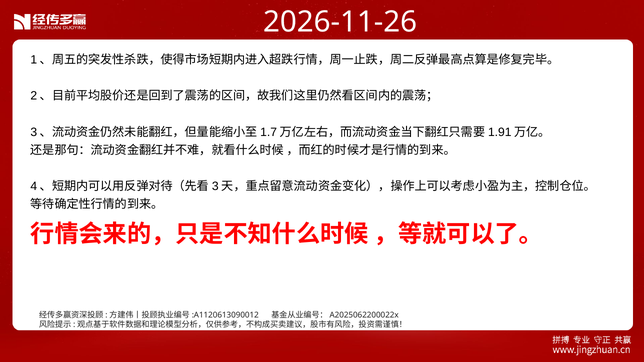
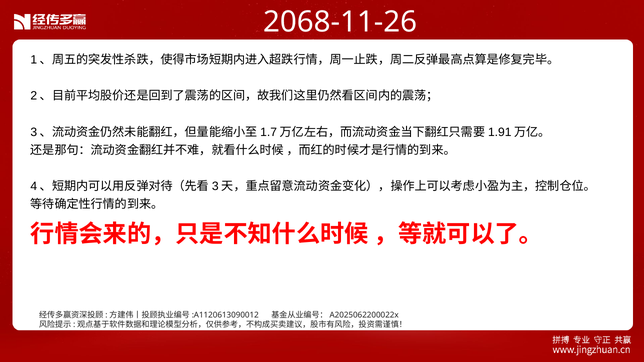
2026-11-26: 2026-11-26 -> 2068-11-26
